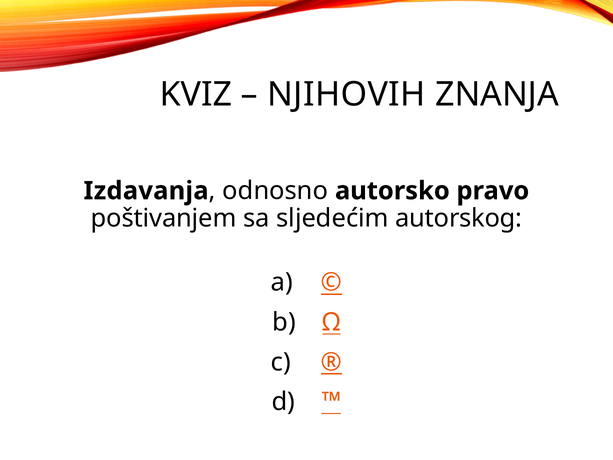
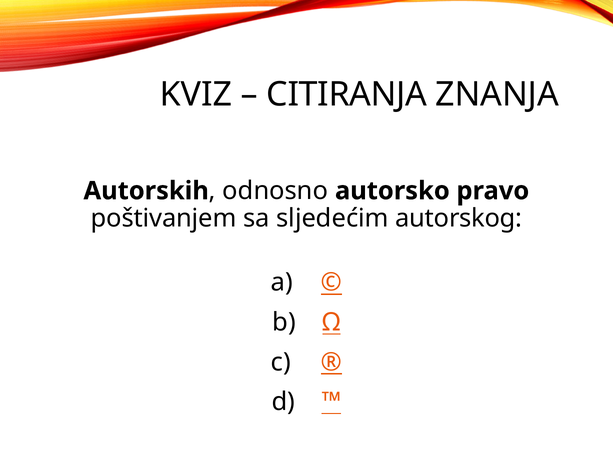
NJIHOVIH: NJIHOVIH -> CITIRANJA
Izdavanja: Izdavanja -> Autorskih
